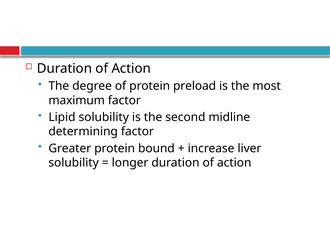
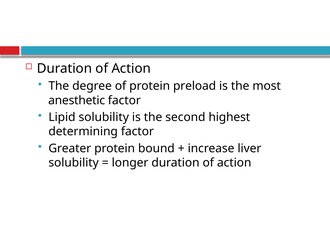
maximum: maximum -> anesthetic
midline: midline -> highest
